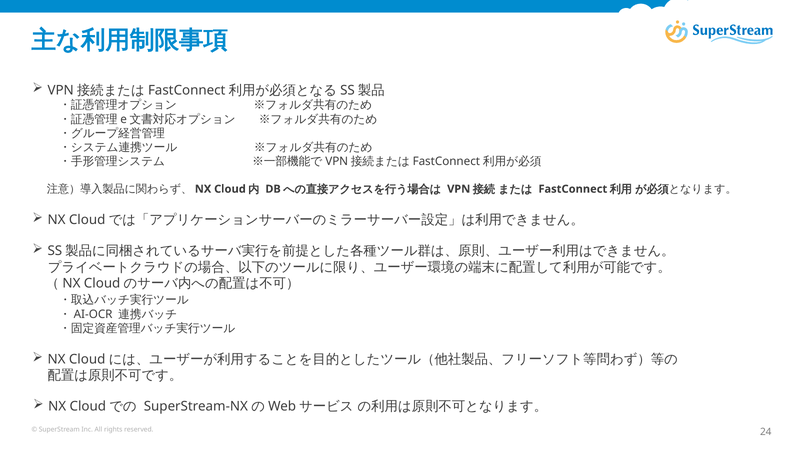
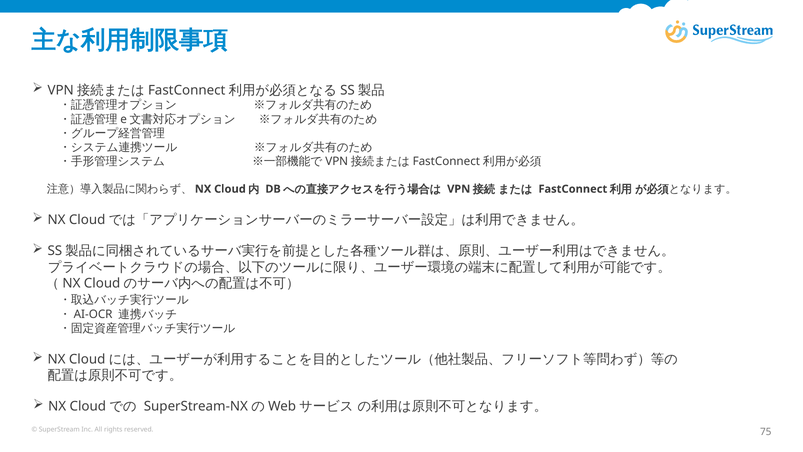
24: 24 -> 75
